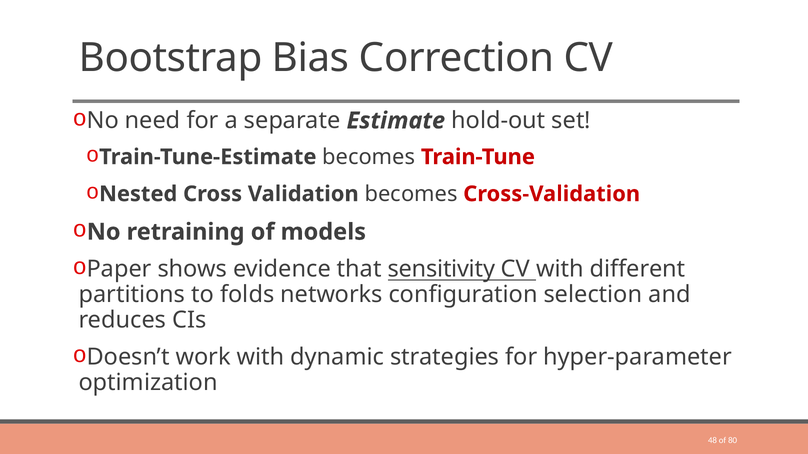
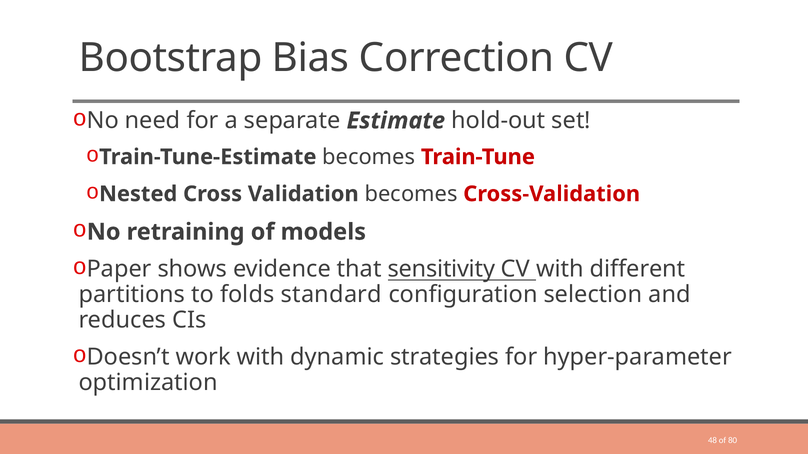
networks: networks -> standard
